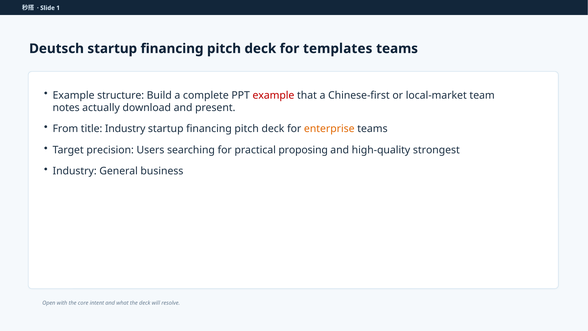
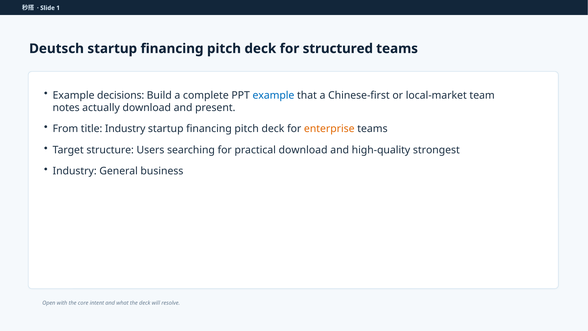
templates: templates -> structured
structure: structure -> decisions
example at (273, 95) colour: red -> blue
precision: precision -> structure
practical proposing: proposing -> download
